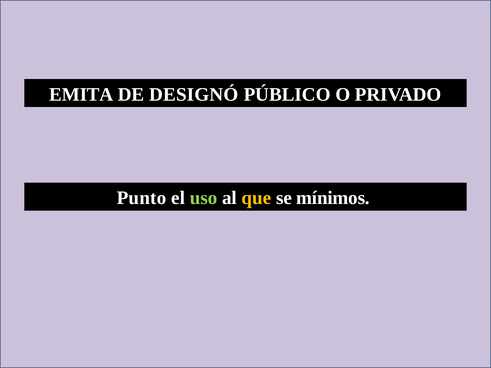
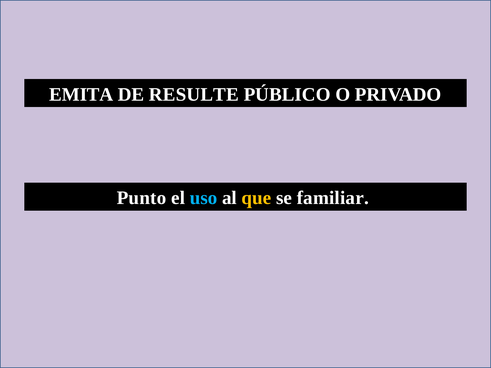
DESIGNÓ: DESIGNÓ -> RESULTE
uso colour: light green -> light blue
mínimos: mínimos -> familiar
